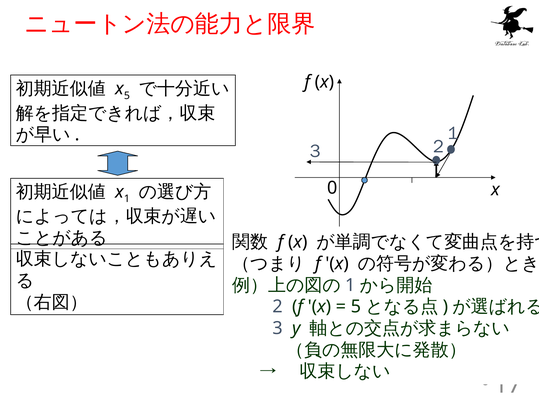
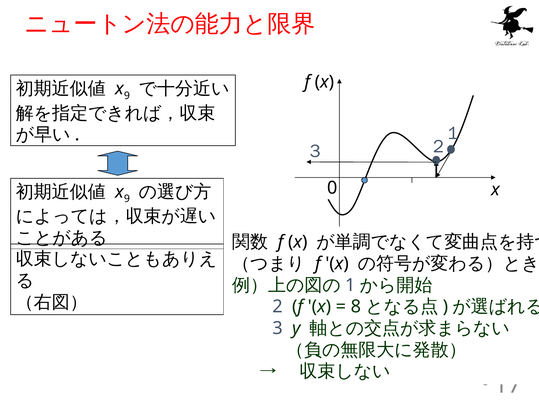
5 at (127, 96): 5 -> 9
1 at (127, 199): 1 -> 9
5 at (356, 307): 5 -> 8
